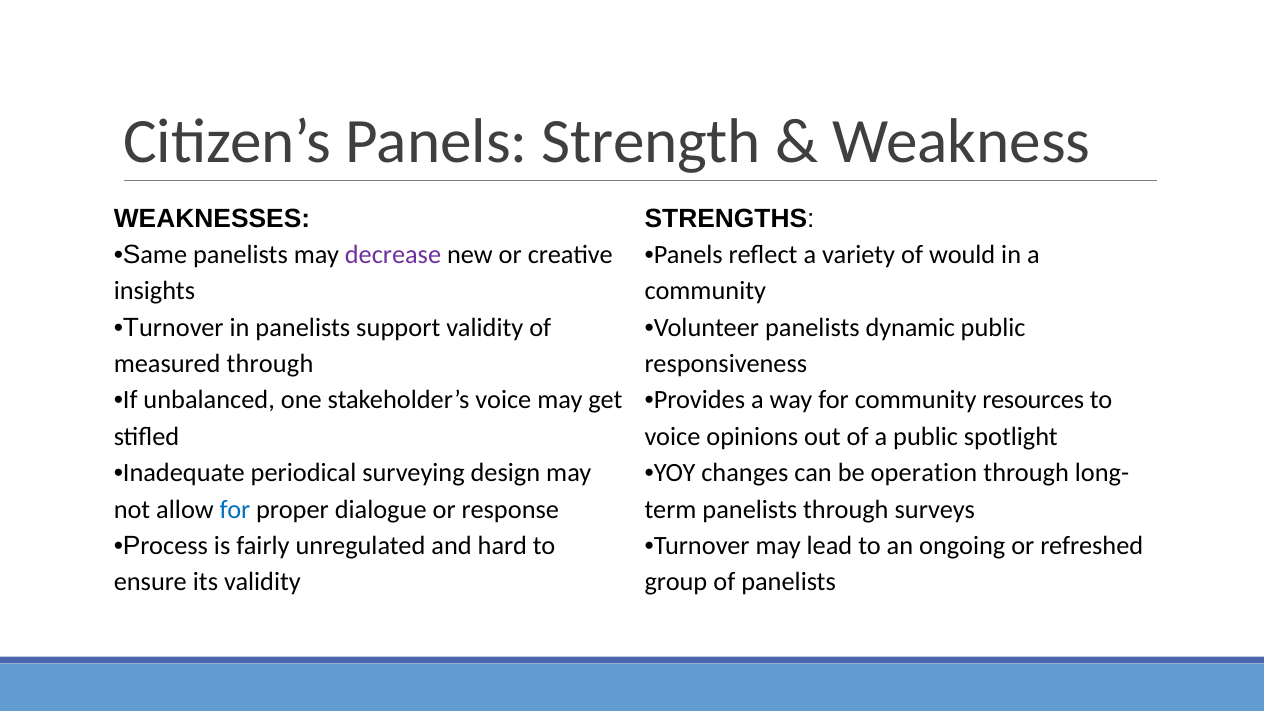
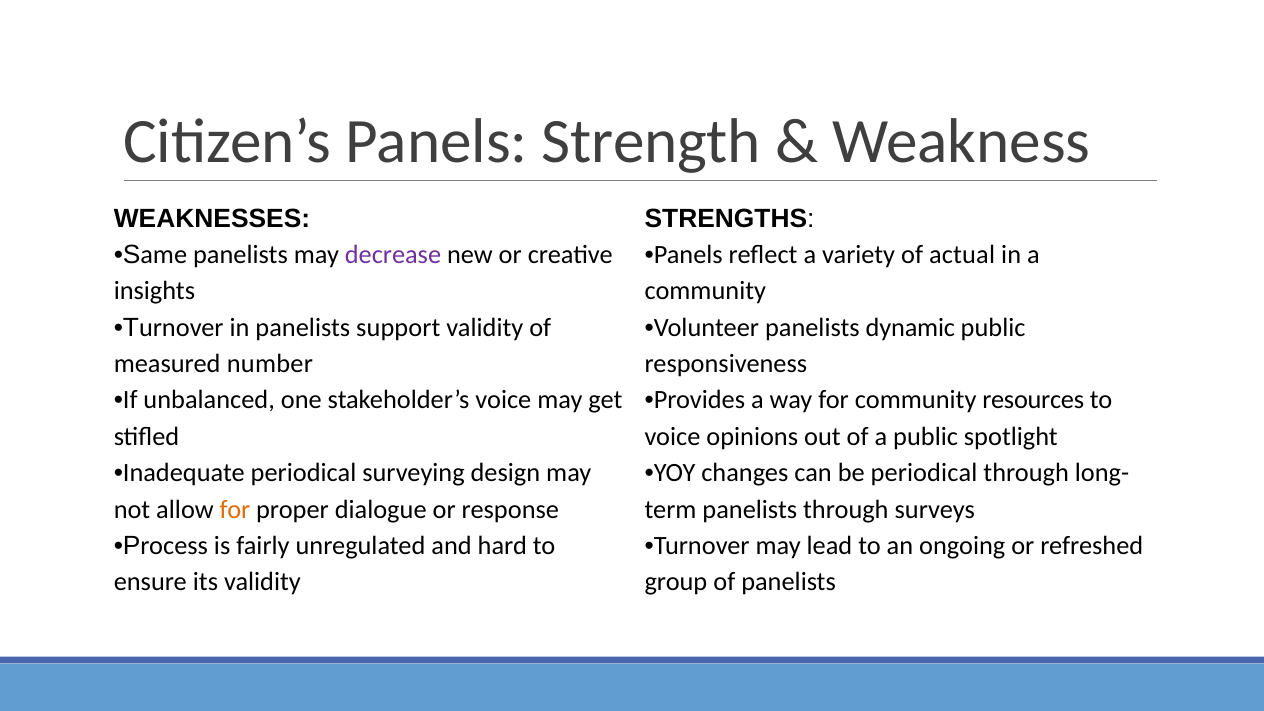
would: would -> actual
measured through: through -> number
be operation: operation -> periodical
for at (235, 509) colour: blue -> orange
